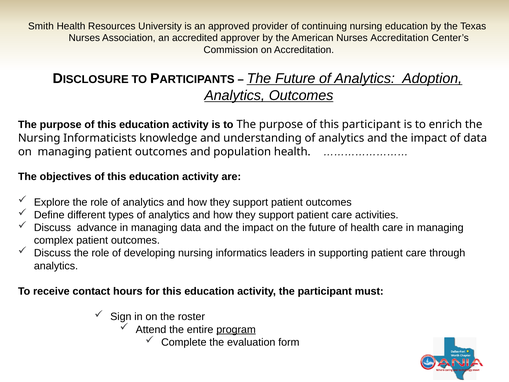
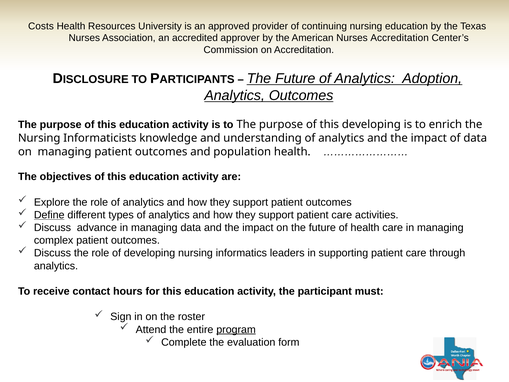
Smith: Smith -> Costs
this participant: participant -> developing
Define underline: none -> present
